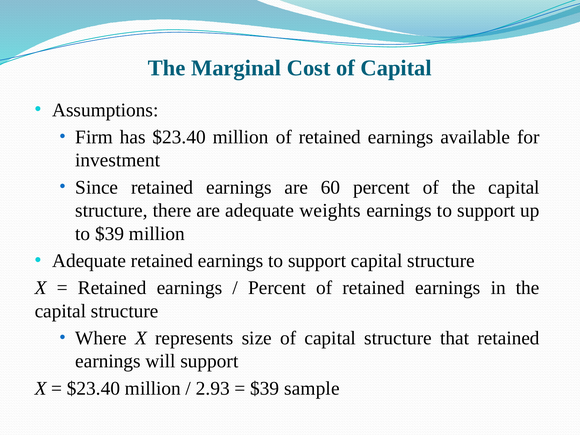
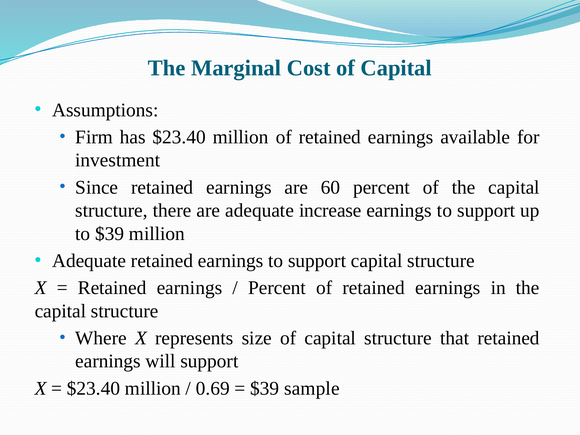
weights: weights -> increase
2.93: 2.93 -> 0.69
